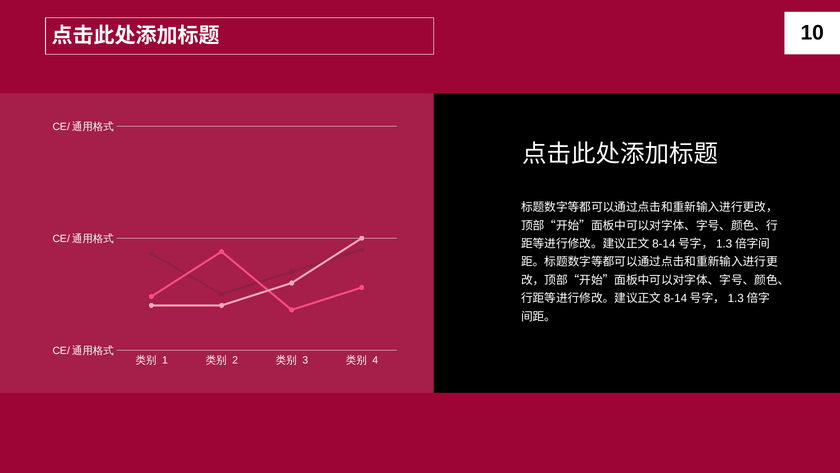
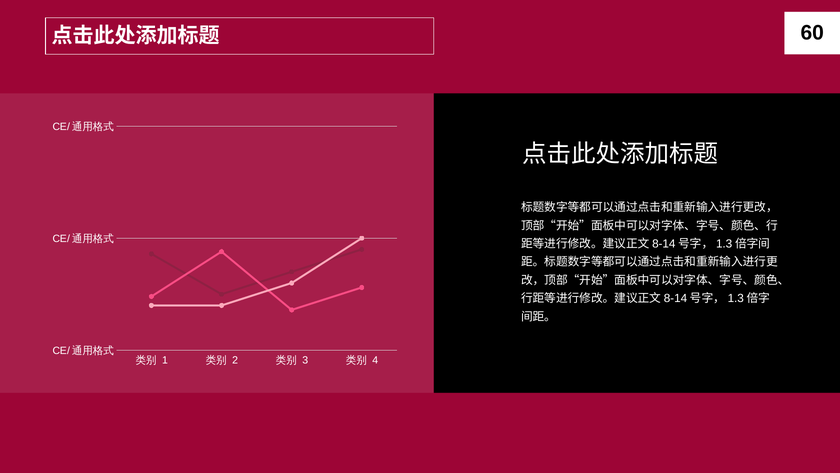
10: 10 -> 60
